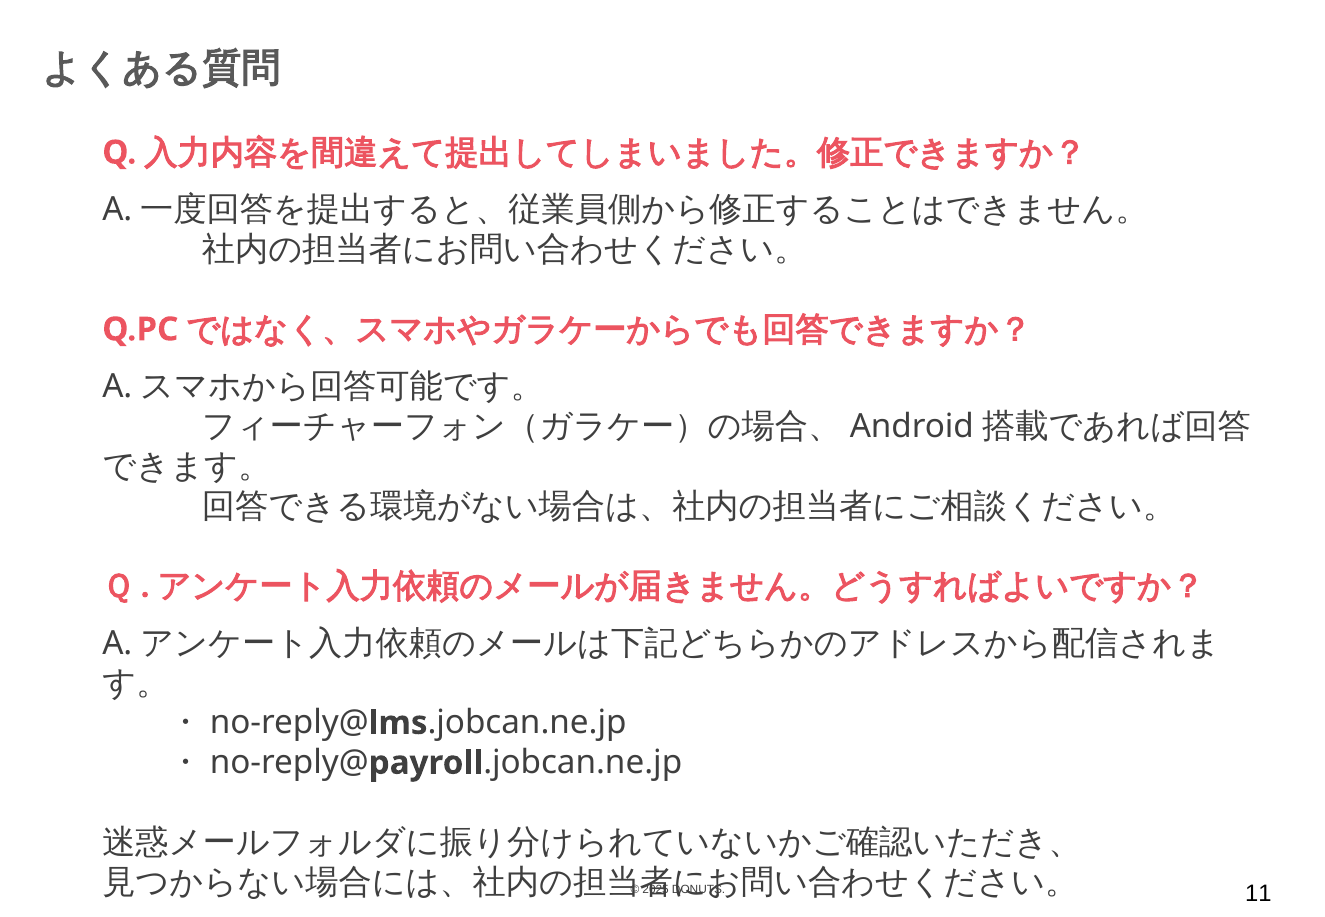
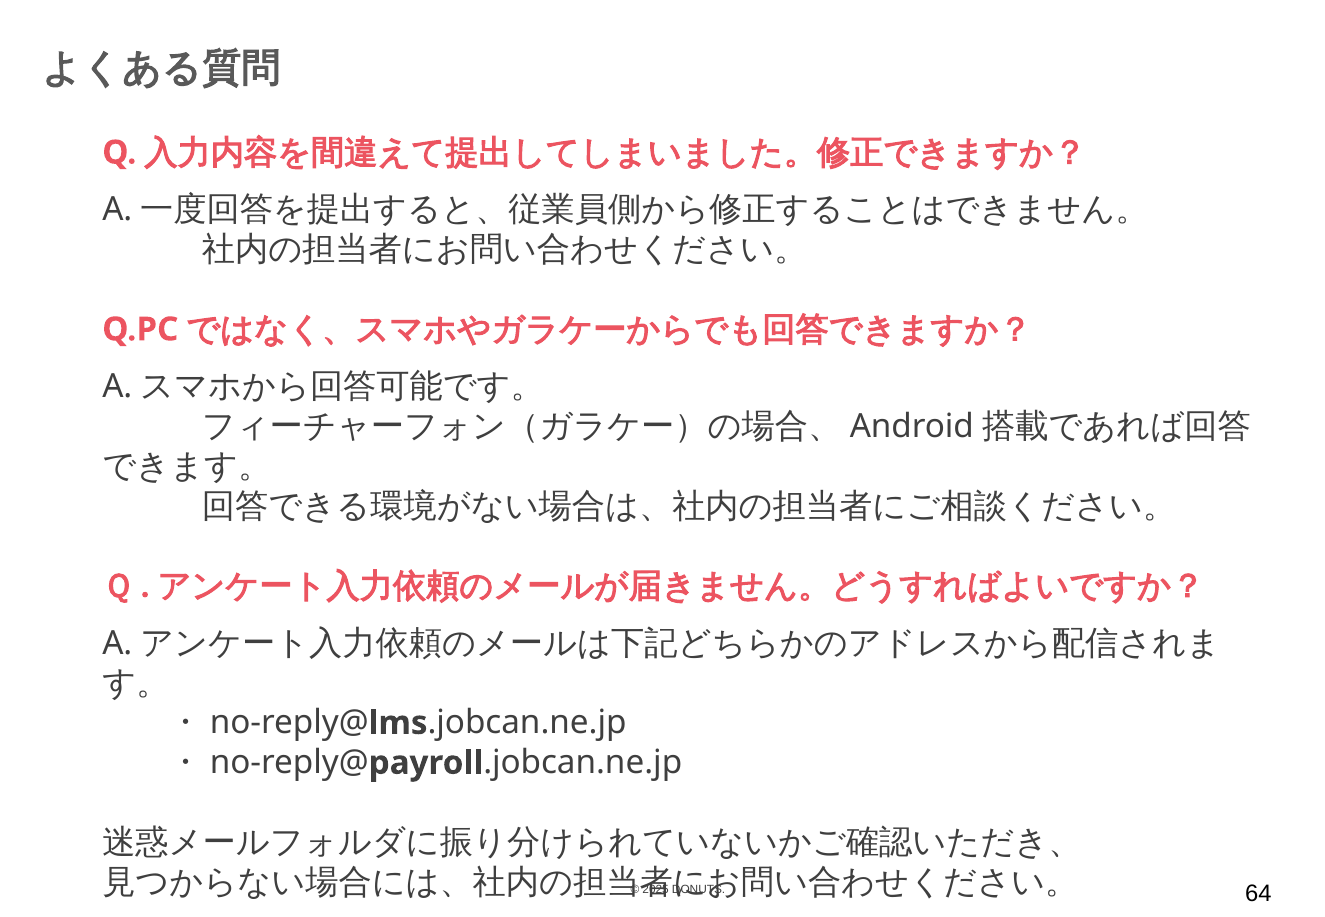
11: 11 -> 64
